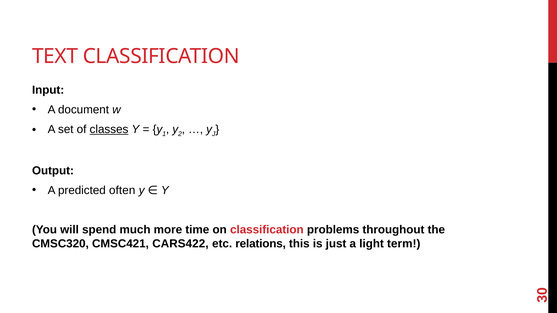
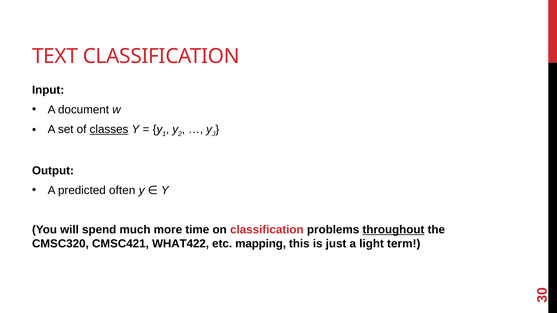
throughout underline: none -> present
CARS422: CARS422 -> WHAT422
relations: relations -> mapping
